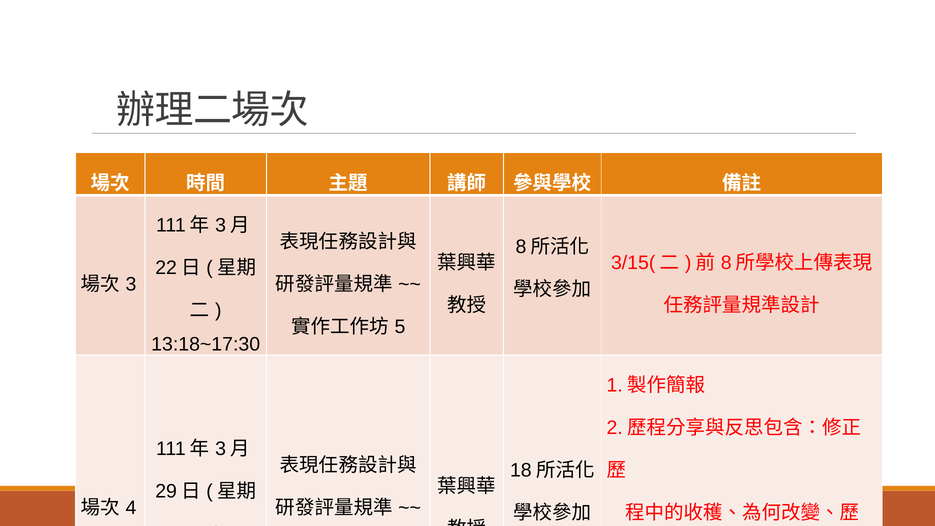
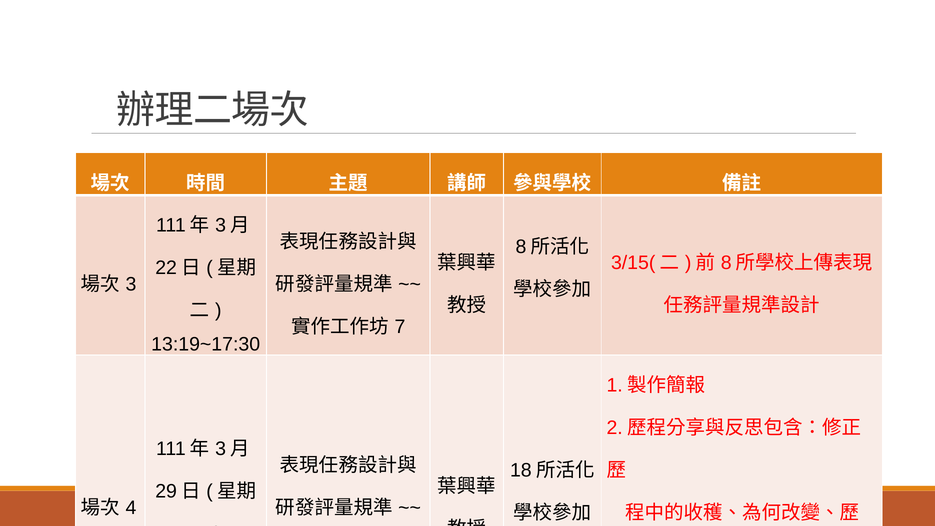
5: 5 -> 7
13:18~17:30: 13:18~17:30 -> 13:19~17:30
